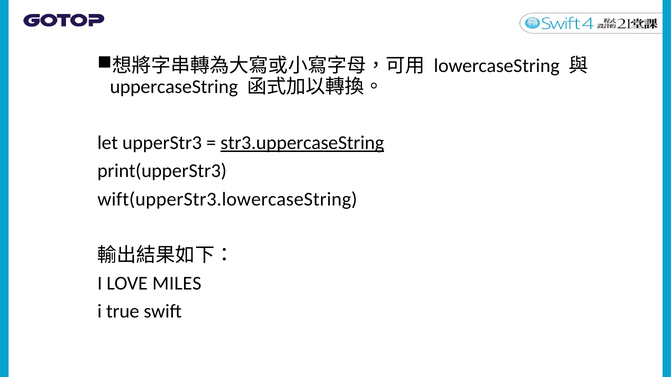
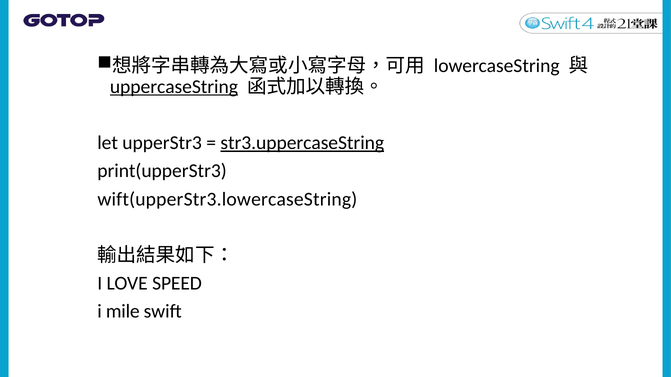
uppercaseString underline: none -> present
MILES: MILES -> SPEED
true: true -> mile
